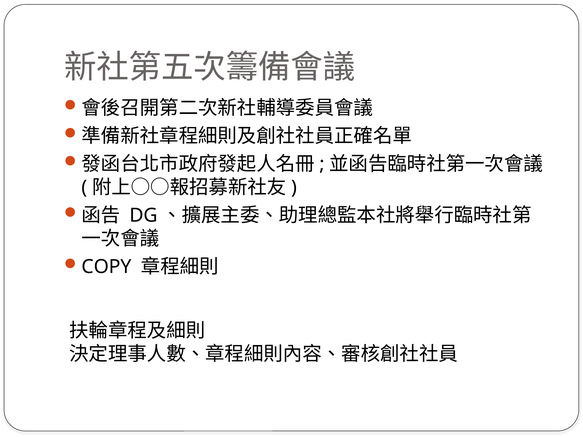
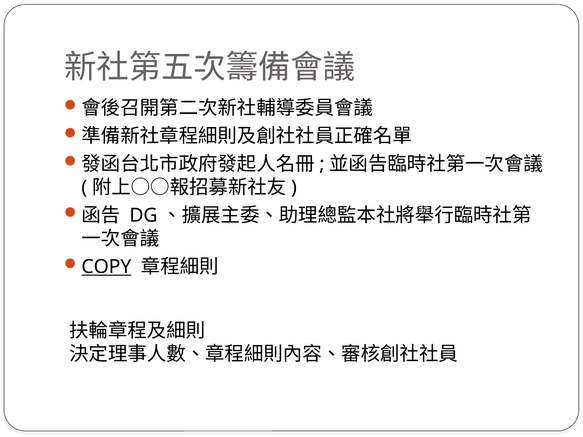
COPY underline: none -> present
